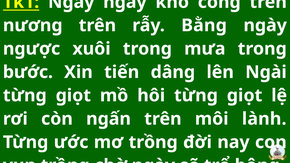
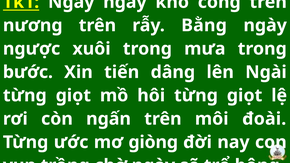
lành: lành -> đoài
mơ trồng: trồng -> giòng
